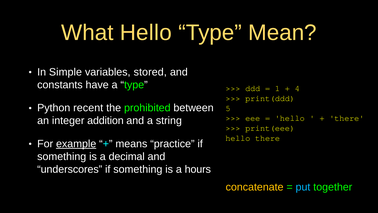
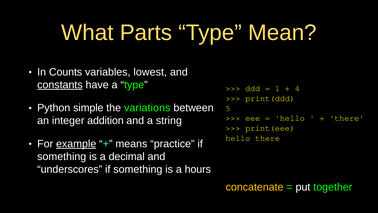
What Hello: Hello -> Parts
Simple: Simple -> Counts
stored: stored -> lowest
constants underline: none -> present
recent: recent -> simple
prohibited: prohibited -> variations
put colour: light blue -> white
